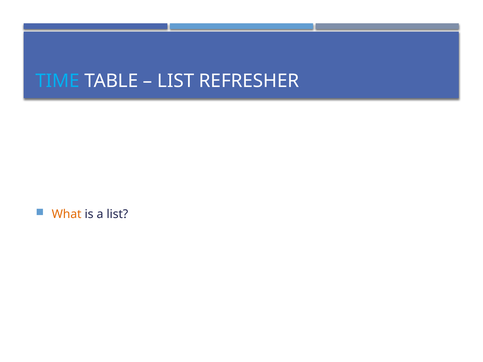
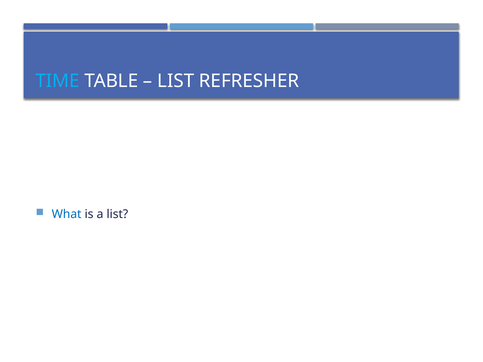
What colour: orange -> blue
